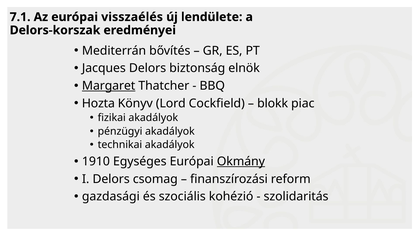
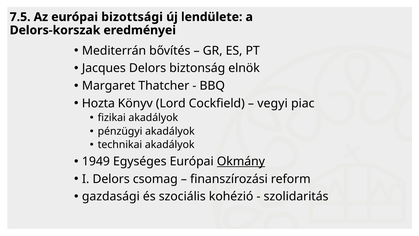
7.1: 7.1 -> 7.5
visszaélés: visszaélés -> bizottsági
Margaret underline: present -> none
blokk: blokk -> vegyi
1910: 1910 -> 1949
